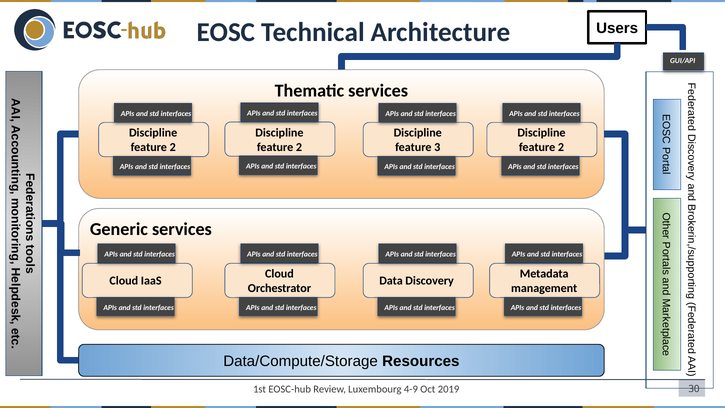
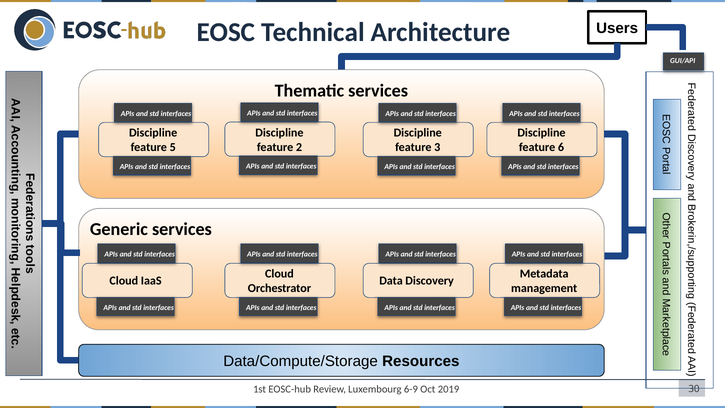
2 at (173, 147): 2 -> 5
2 at (561, 147): 2 -> 6
4-9: 4-9 -> 6-9
